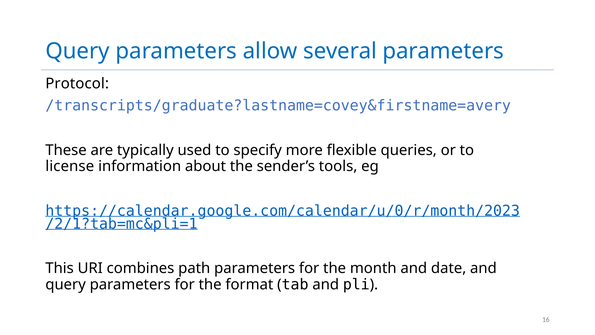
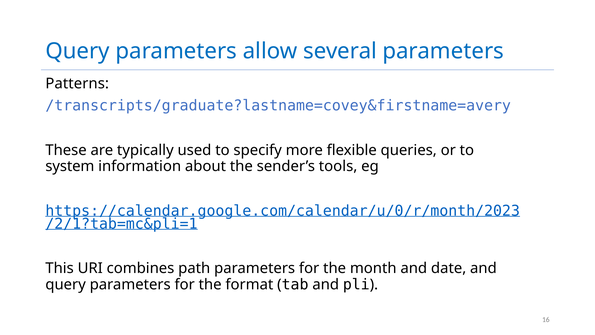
Protocol: Protocol -> Patterns
license: license -> system
